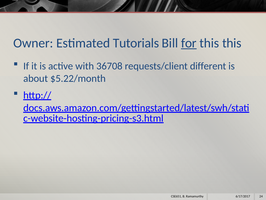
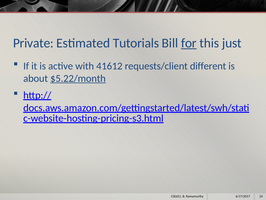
Owner: Owner -> Private
this this: this -> just
36708: 36708 -> 41612
$5.22/month underline: none -> present
